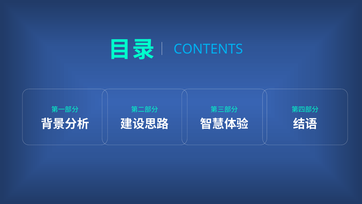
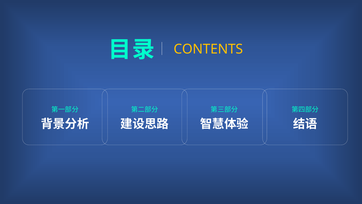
CONTENTS colour: light blue -> yellow
